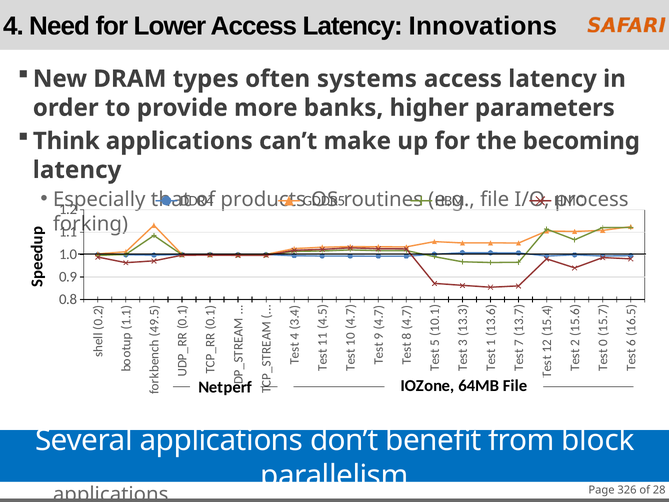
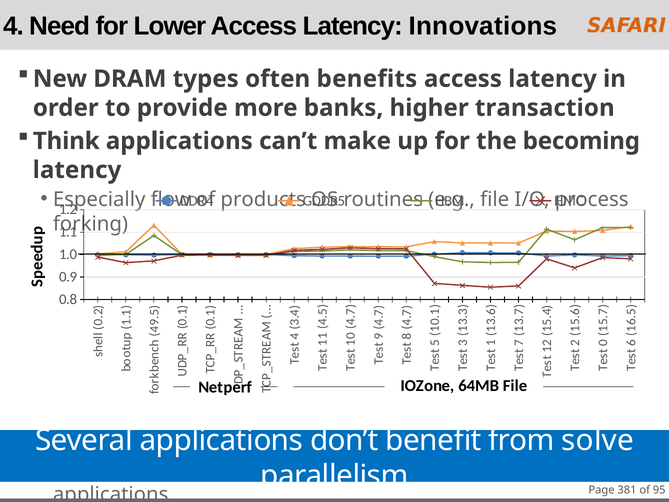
systems: systems -> benefits
parameters: parameters -> transaction
that: that -> flow
block: block -> solve
326: 326 -> 381
28: 28 -> 95
